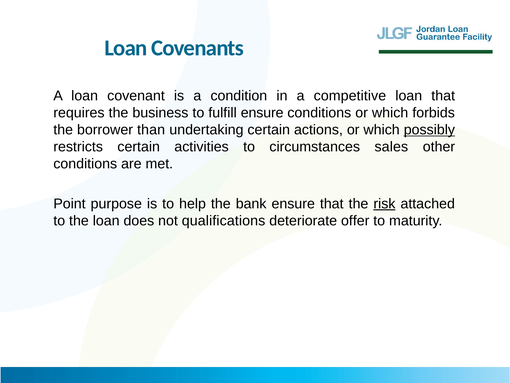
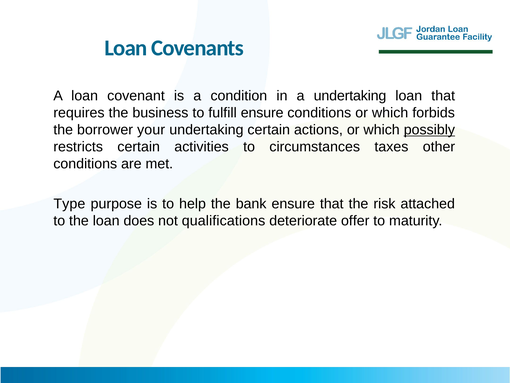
a competitive: competitive -> undertaking
than: than -> your
sales: sales -> taxes
Point: Point -> Type
risk underline: present -> none
